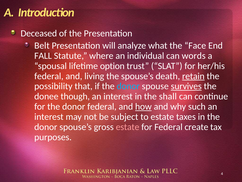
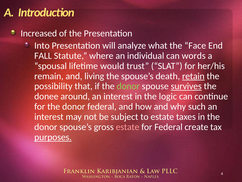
Deceased: Deceased -> Increased
Belt: Belt -> Into
option: option -> would
federal at (49, 76): federal -> remain
donor at (128, 86) colour: light blue -> light green
though: though -> around
shall: shall -> logic
how underline: present -> none
purposes underline: none -> present
